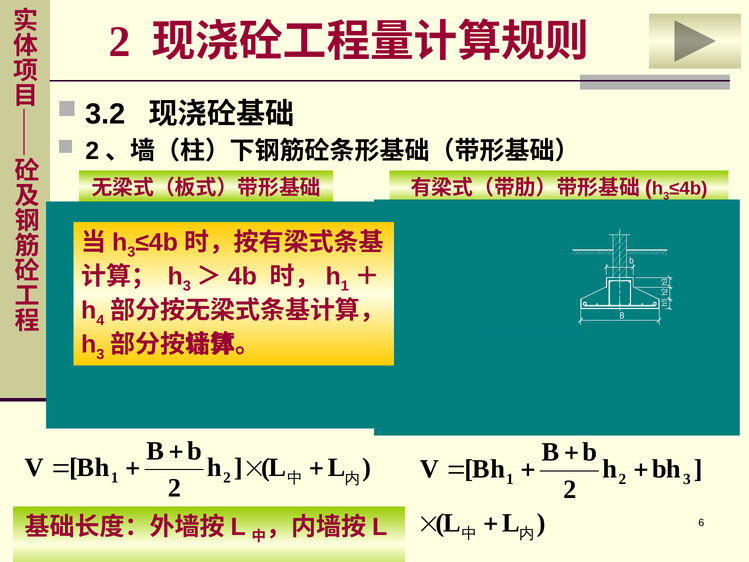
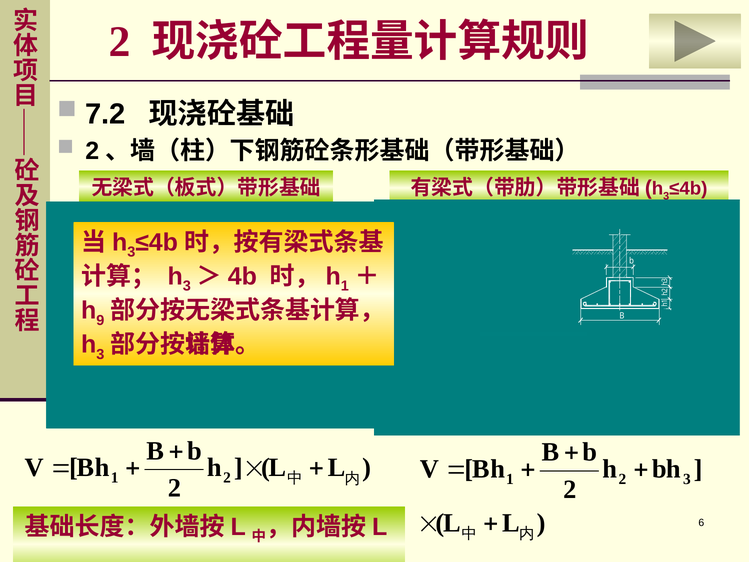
3.2: 3.2 -> 7.2
4: 4 -> 9
